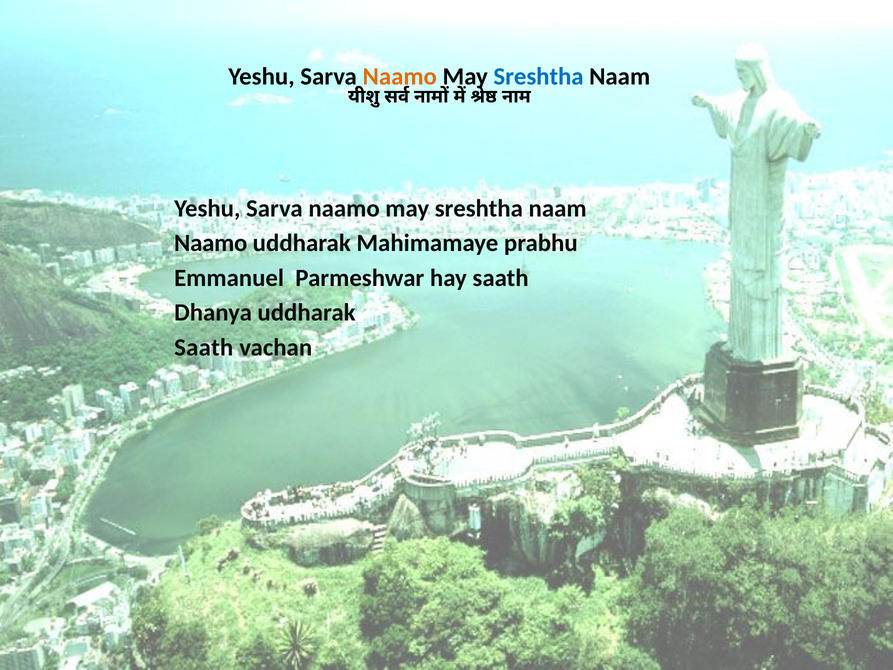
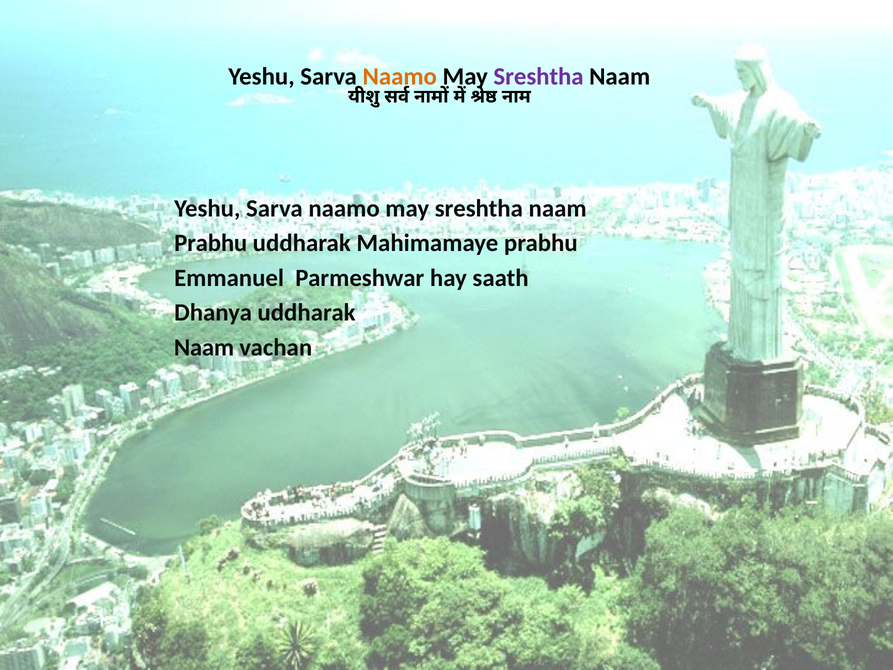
Sreshtha at (539, 76) colour: blue -> purple
Naamo at (211, 243): Naamo -> Prabhu
Saath at (204, 347): Saath -> Naam
